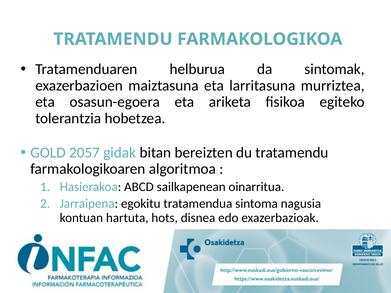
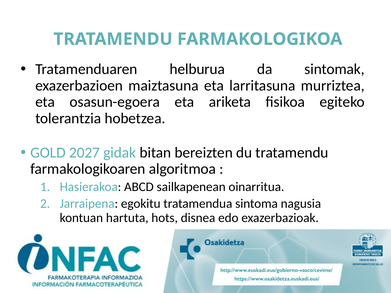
2057: 2057 -> 2027
